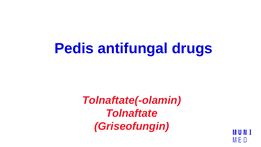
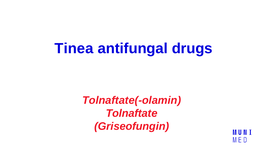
Pedis: Pedis -> Tinea
